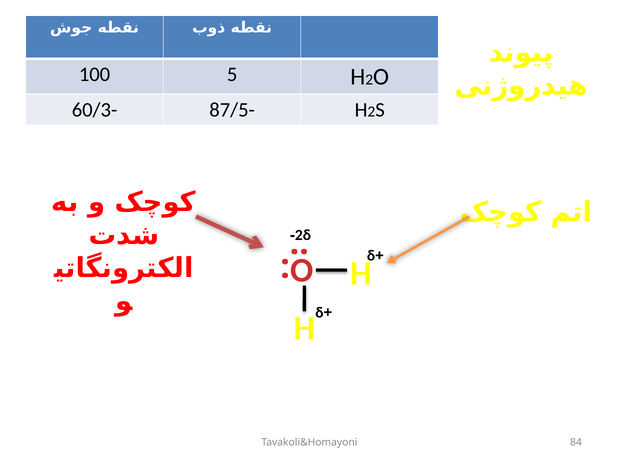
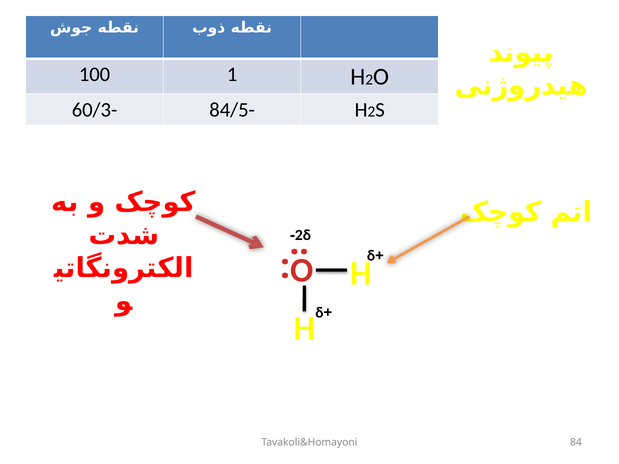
5: 5 -> 1
87/5-: 87/5- -> 84/5-
